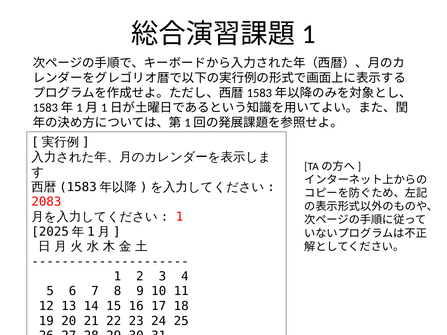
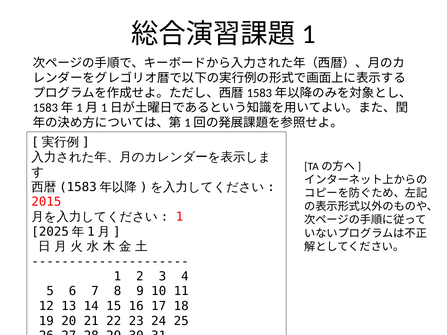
2083: 2083 -> 2015
